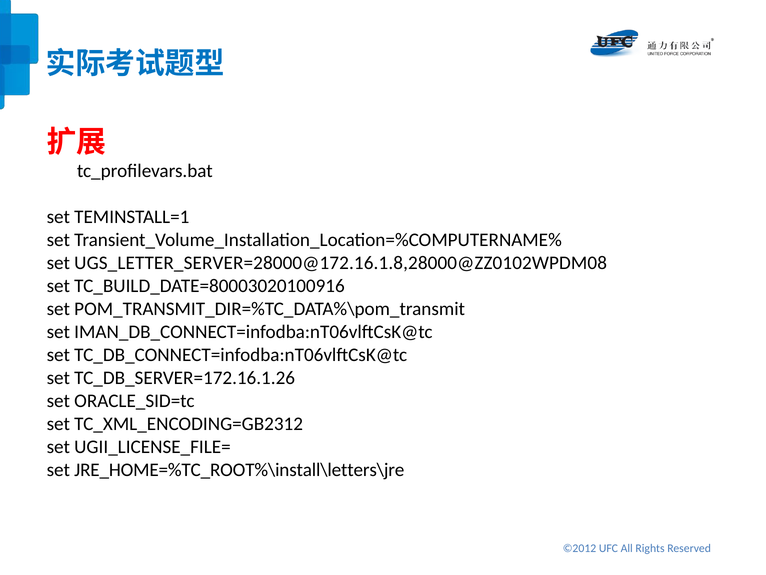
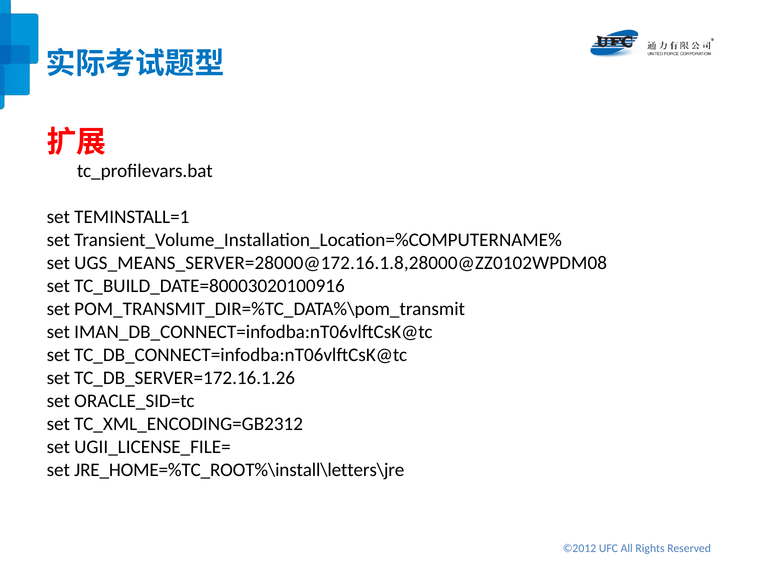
UGS_LETTER_SERVER=28000@172.16.1.8,28000@ZZ0102WPDM08: UGS_LETTER_SERVER=28000@172.16.1.8,28000@ZZ0102WPDM08 -> UGS_MEANS_SERVER=28000@172.16.1.8,28000@ZZ0102WPDM08
